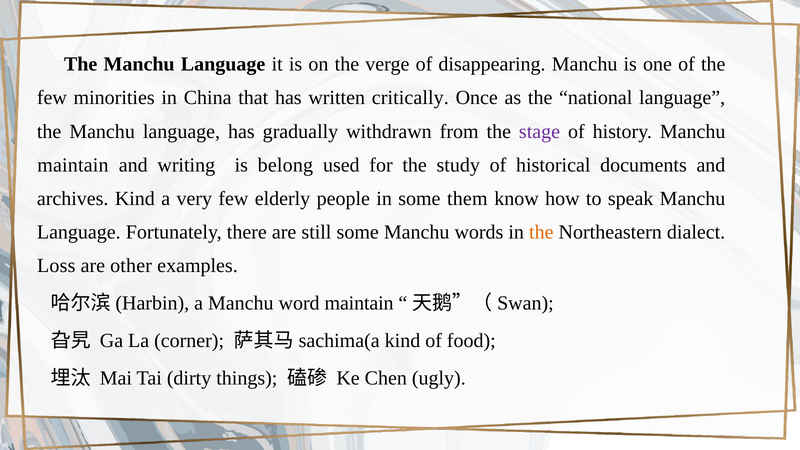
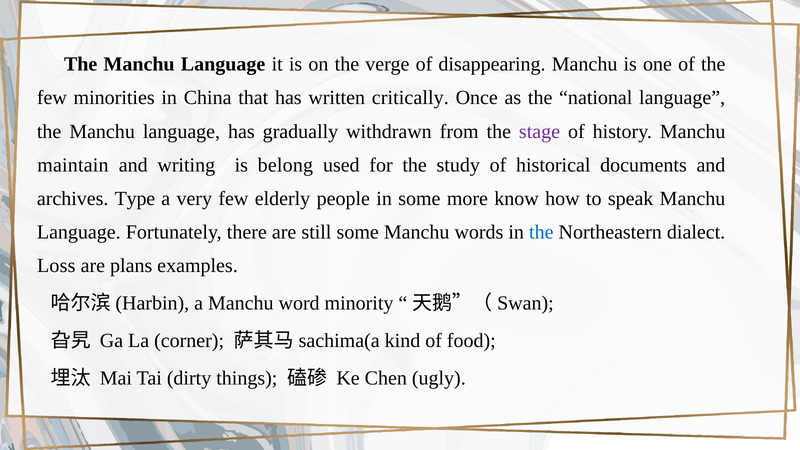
archives Kind: Kind -> Type
them: them -> more
the at (541, 232) colour: orange -> blue
other: other -> plans
word maintain: maintain -> minority
